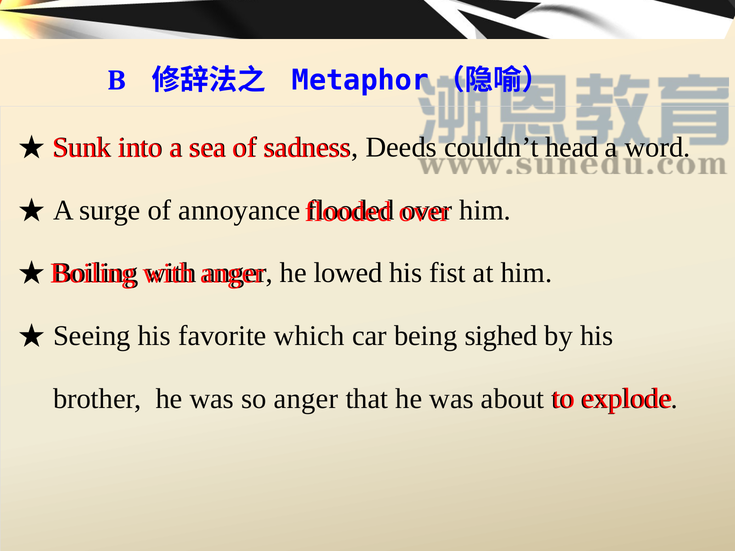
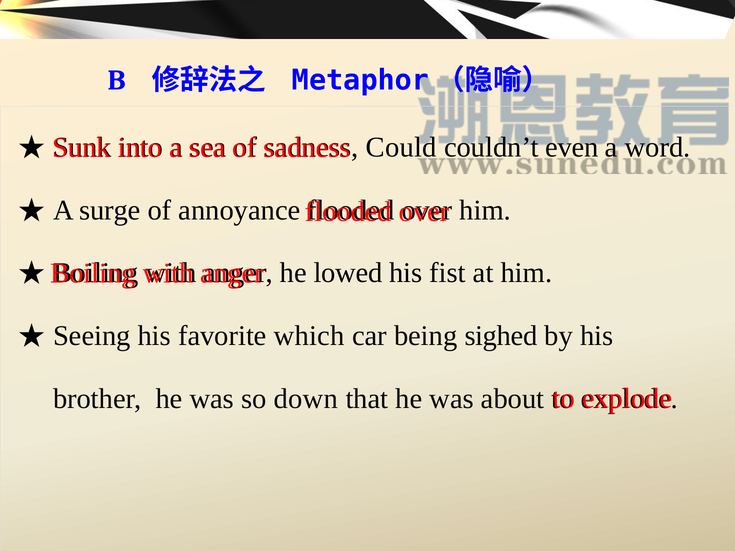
Deeds: Deeds -> Could
head: head -> even
so anger: anger -> down
